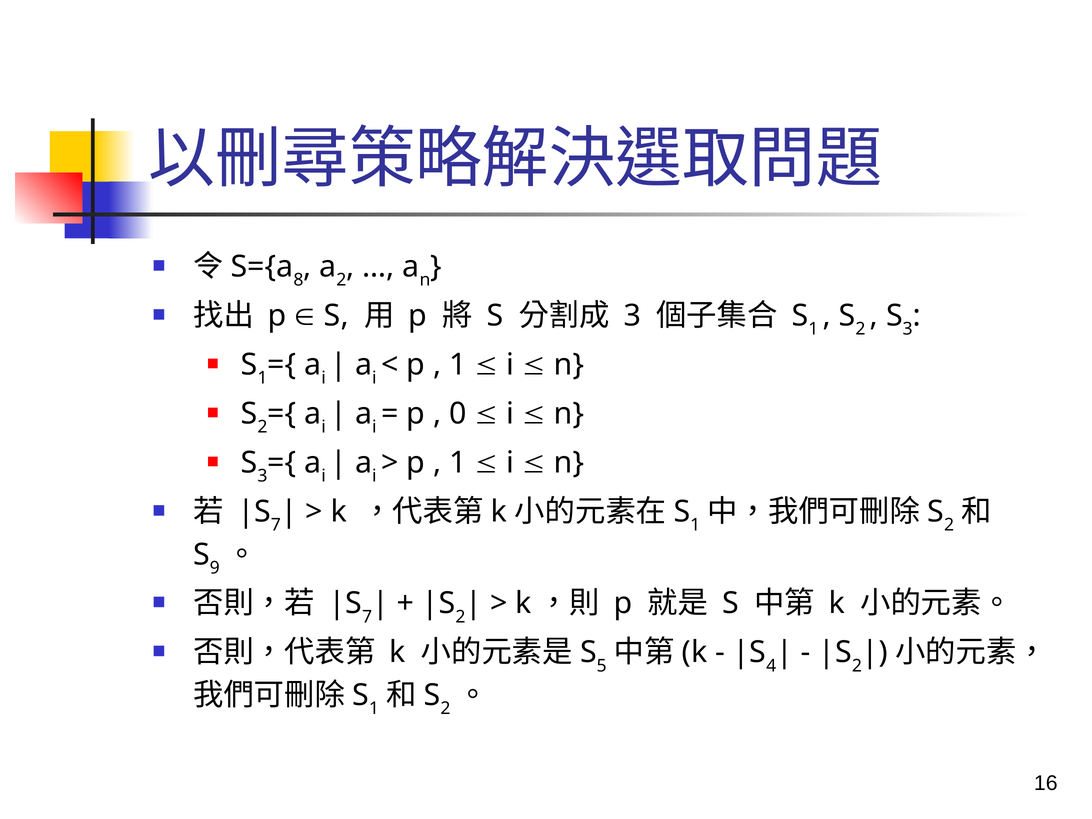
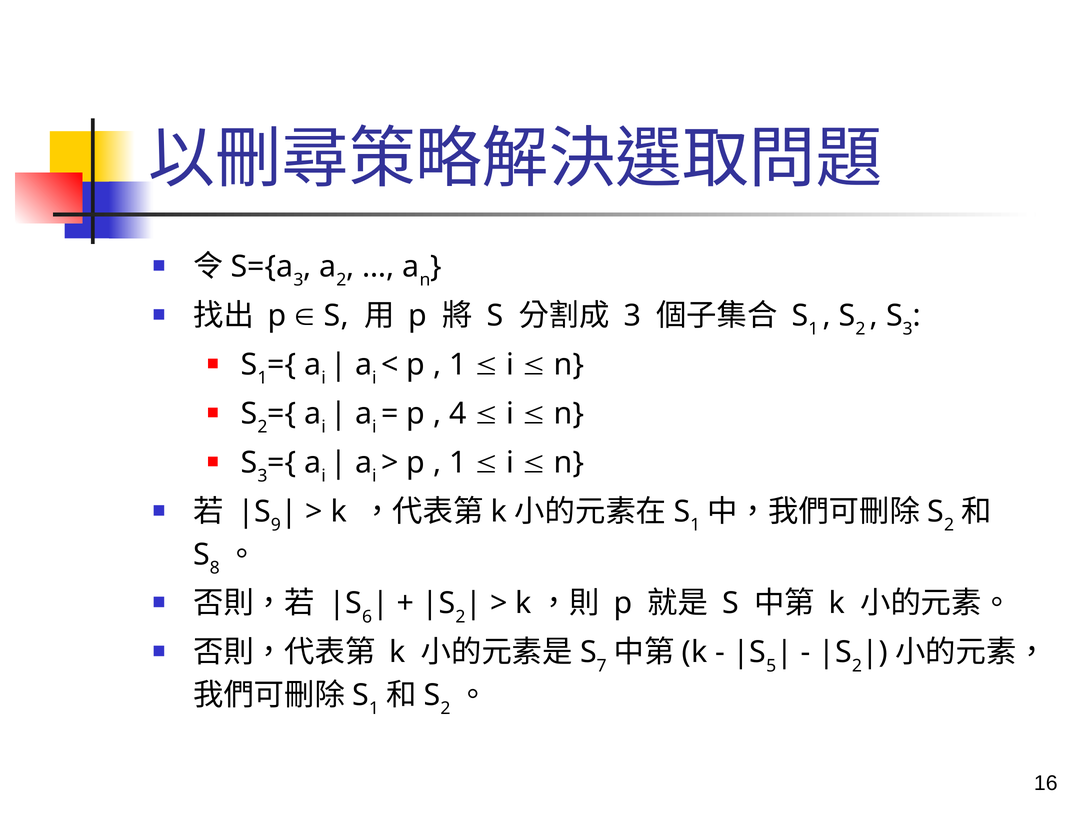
8 at (298, 280): 8 -> 3
0: 0 -> 4
7 at (276, 525): 7 -> 9
9: 9 -> 8
7 at (367, 617): 7 -> 6
5: 5 -> 7
4: 4 -> 5
